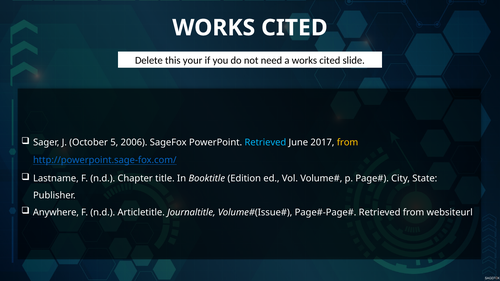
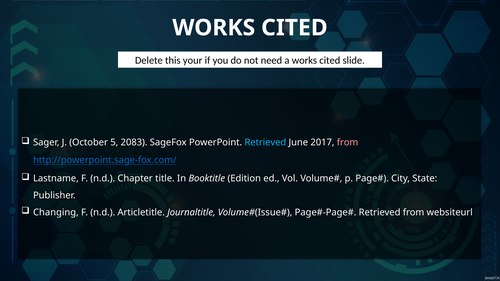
2006: 2006 -> 2083
from at (348, 143) colour: yellow -> pink
Anywhere: Anywhere -> Changing
